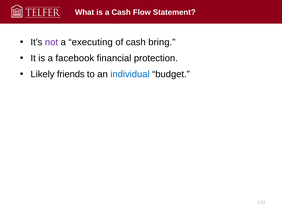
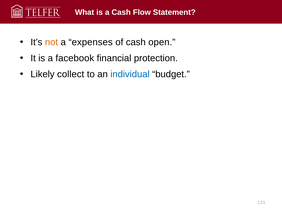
not colour: purple -> orange
executing: executing -> expenses
bring: bring -> open
friends: friends -> collect
